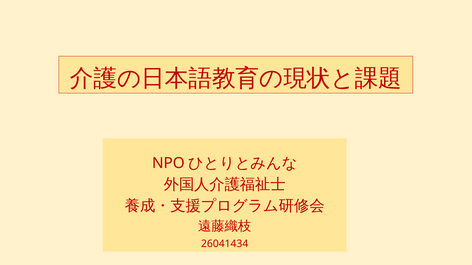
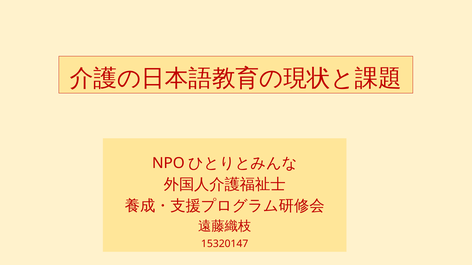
26041434: 26041434 -> 15320147
